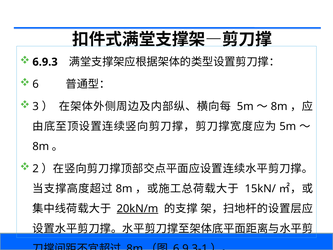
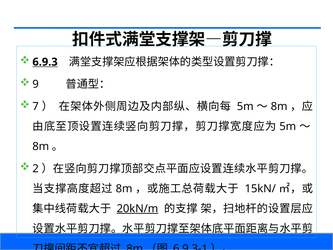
6.9.3 underline: none -> present
6: 6 -> 9
3: 3 -> 7
